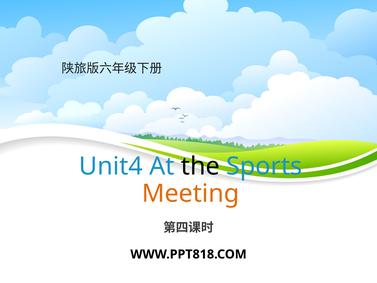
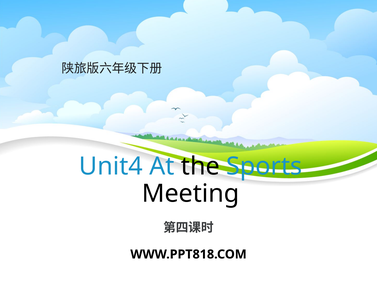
Meeting colour: orange -> black
